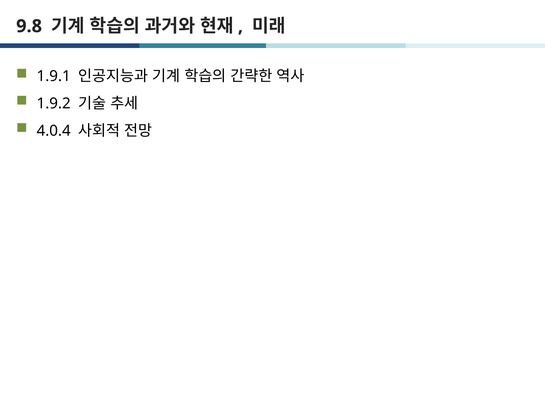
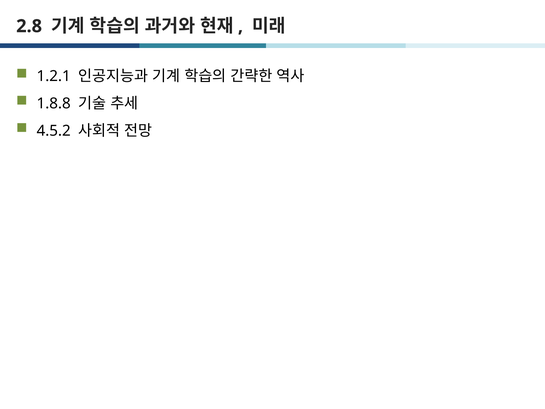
9.8: 9.8 -> 2.8
1.9.1: 1.9.1 -> 1.2.1
1.9.2: 1.9.2 -> 1.8.8
4.0.4: 4.0.4 -> 4.5.2
